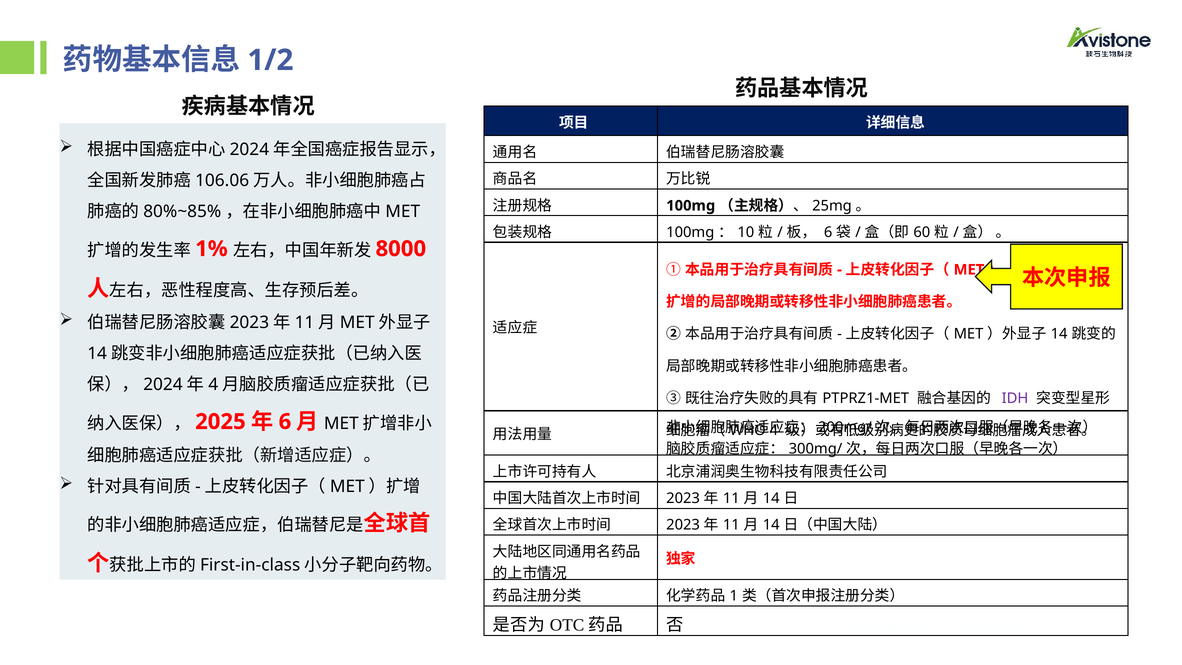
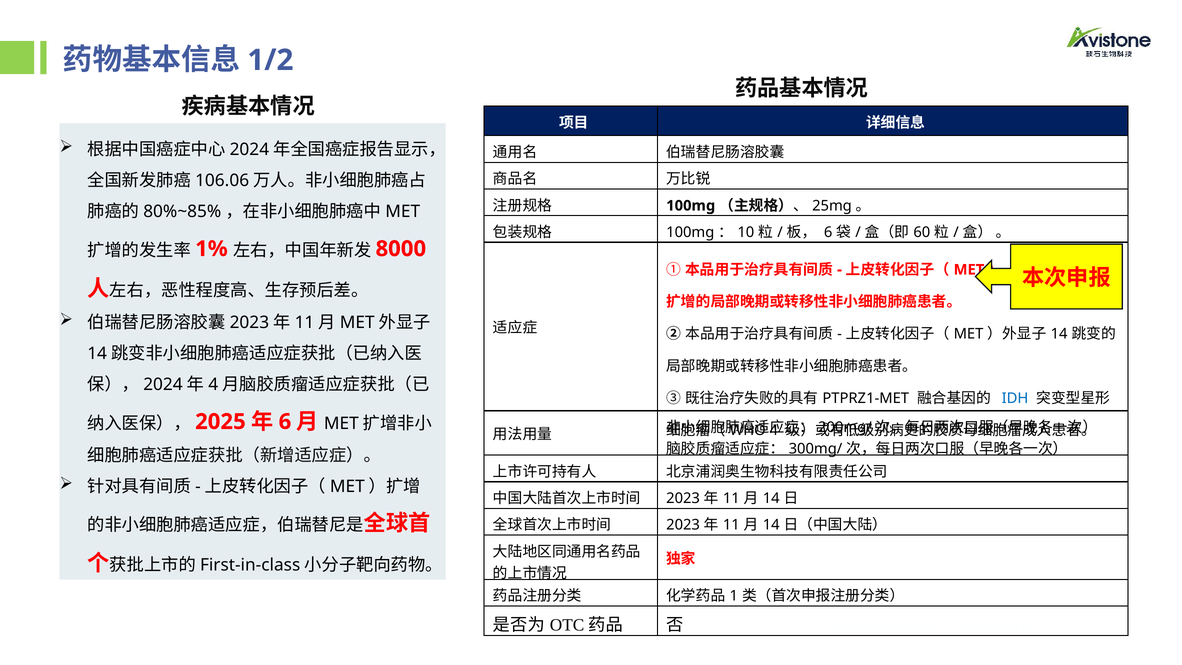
IDH colour: purple -> blue
